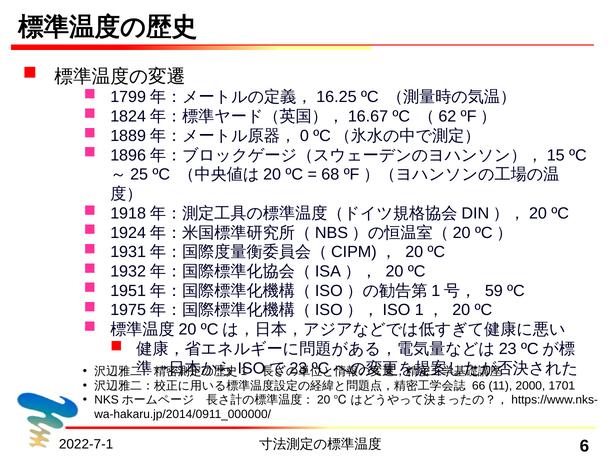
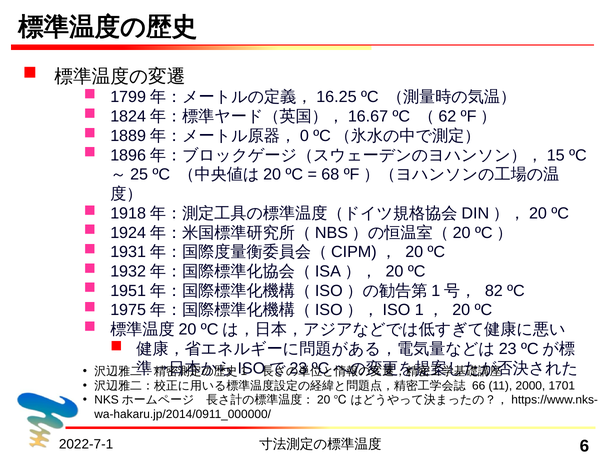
59: 59 -> 82
